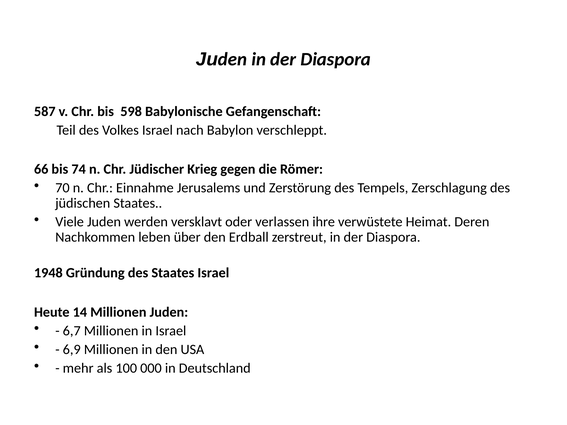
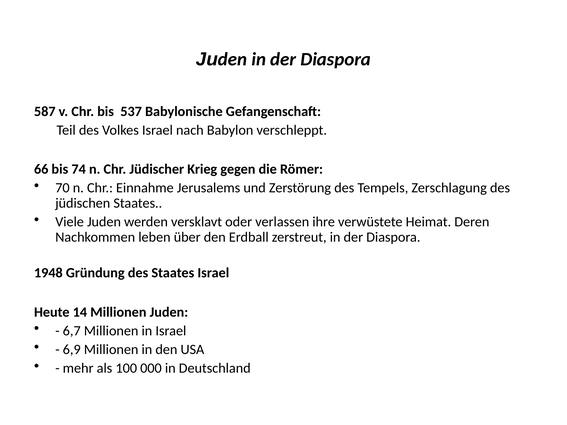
598: 598 -> 537
